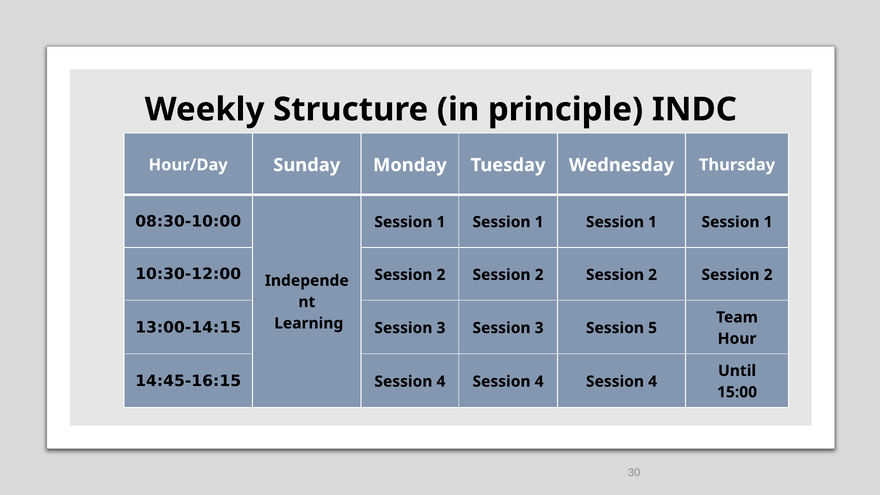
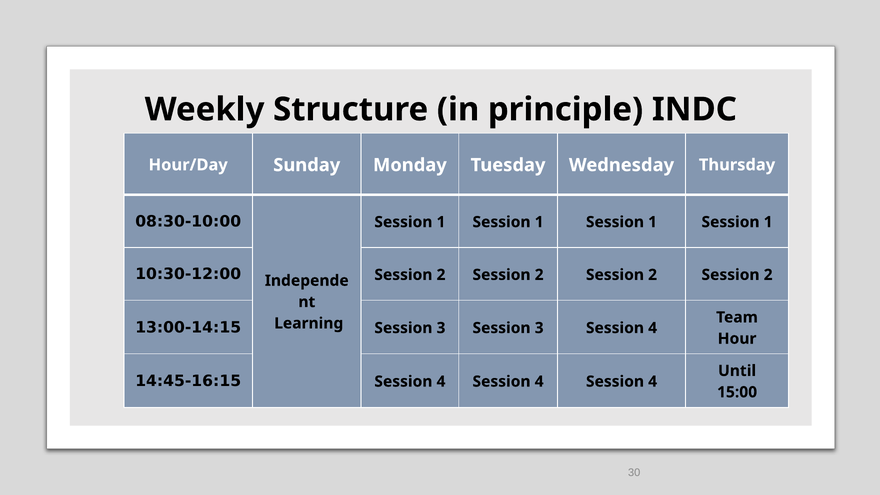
3 Session 5: 5 -> 4
